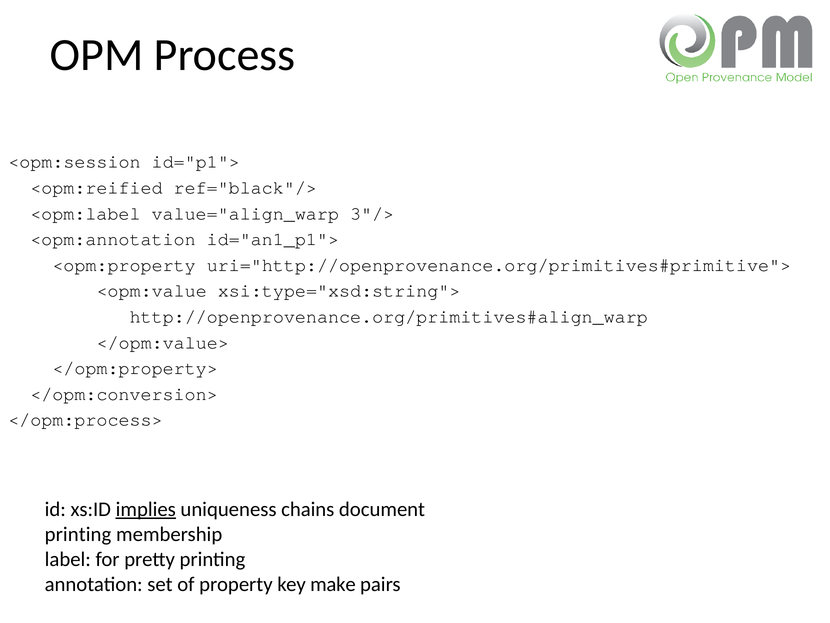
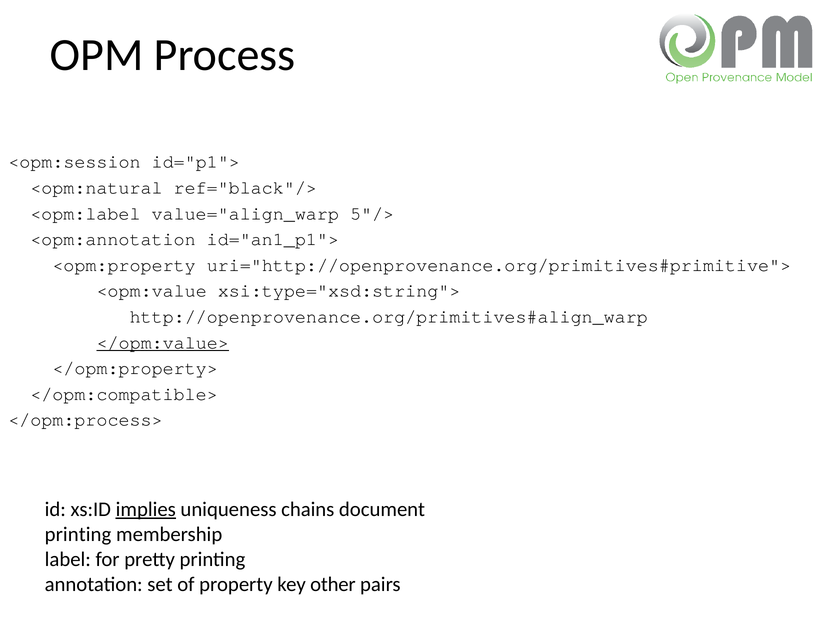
<opm:reified: <opm:reified -> <opm:natural
3"/>: 3"/> -> 5"/>
</opm:value> underline: none -> present
</opm:conversion>: </opm:conversion> -> </opm:compatible>
make: make -> other
